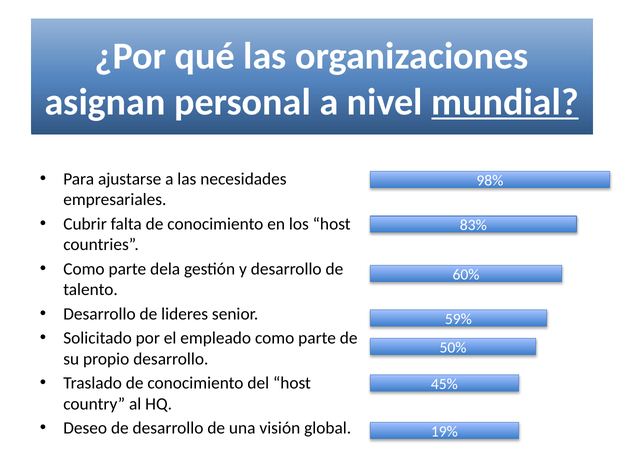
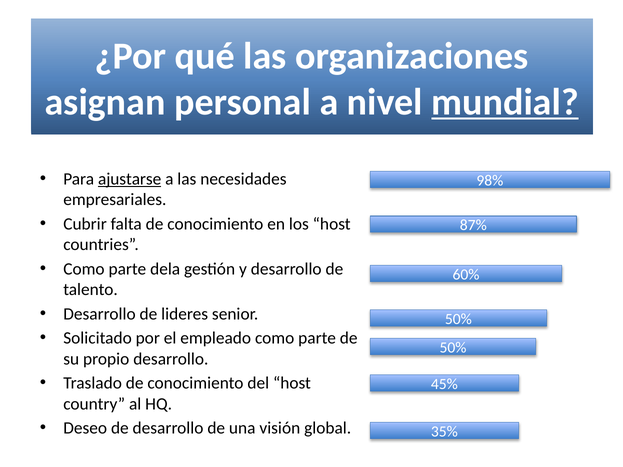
ajustarse underline: none -> present
83%: 83% -> 87%
59% at (458, 319): 59% -> 50%
19%: 19% -> 35%
